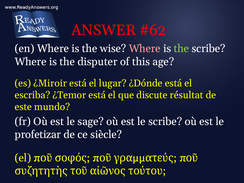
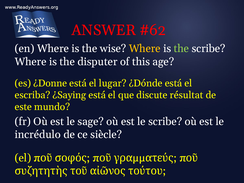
Where at (145, 49) colour: pink -> yellow
¿Miroir: ¿Miroir -> ¿Donne
¿Temor: ¿Temor -> ¿Saying
profetizar: profetizar -> incrédulo
